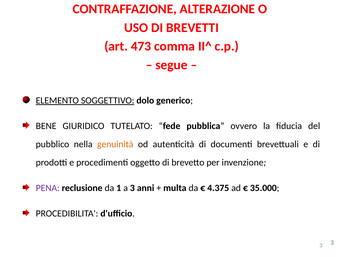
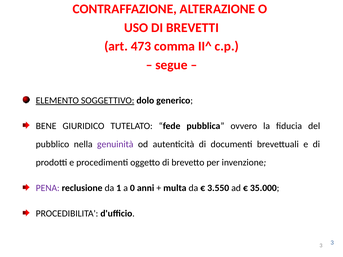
genuinità colour: orange -> purple
a 3: 3 -> 0
4.375: 4.375 -> 3.550
